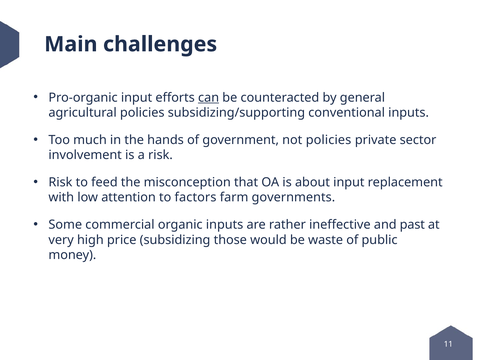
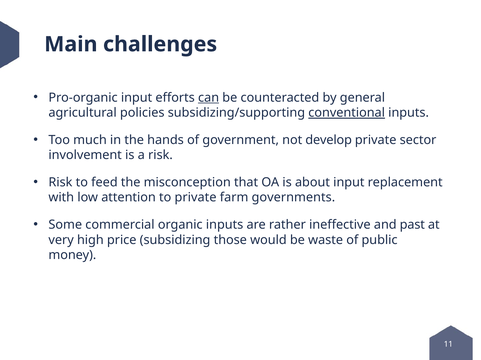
conventional underline: none -> present
not policies: policies -> develop
to factors: factors -> private
